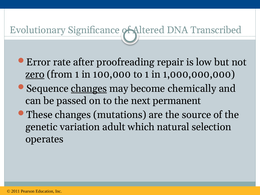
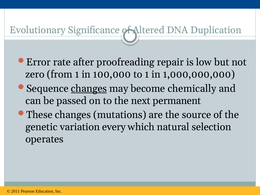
Transcribed: Transcribed -> Duplication
zero underline: present -> none
adult: adult -> every
